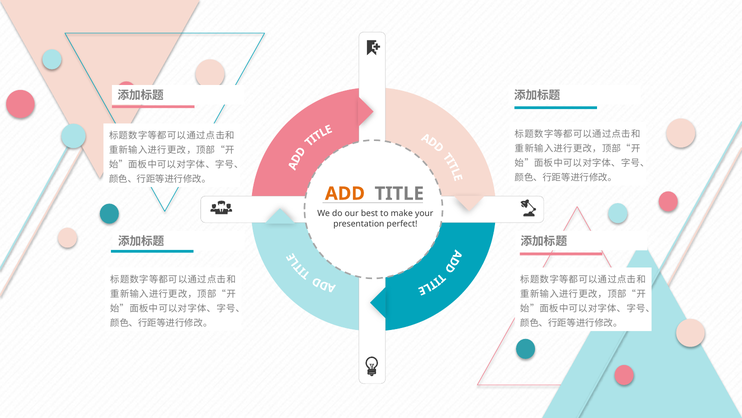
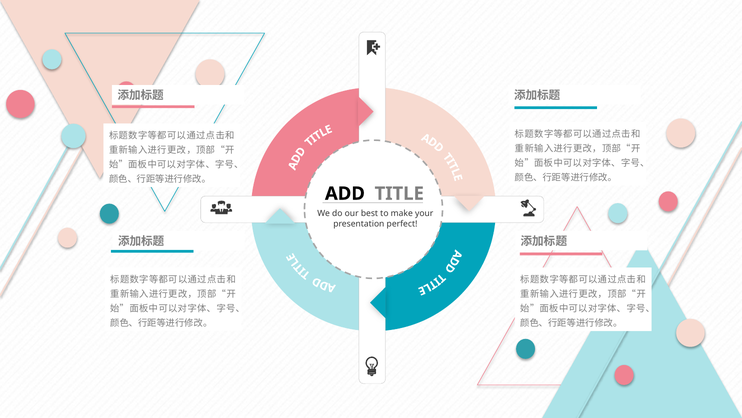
ADD colour: orange -> black
